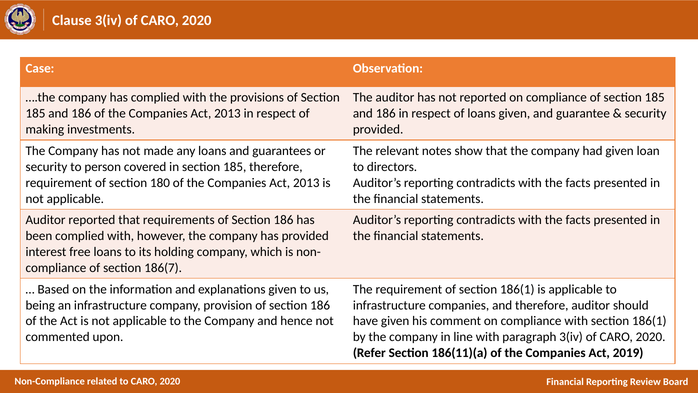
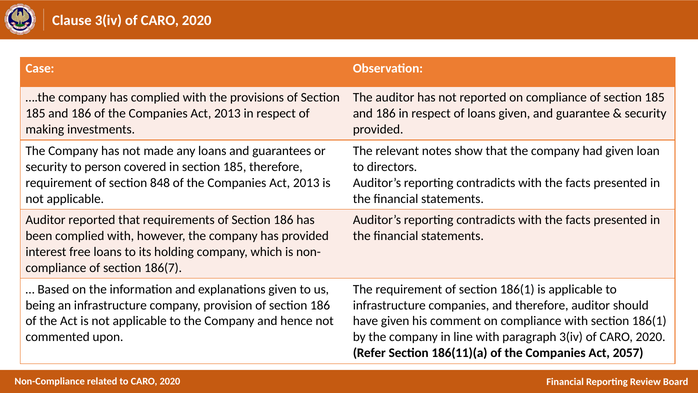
180: 180 -> 848
2019: 2019 -> 2057
